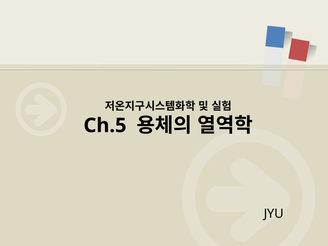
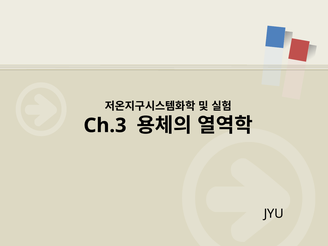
Ch.5: Ch.5 -> Ch.3
